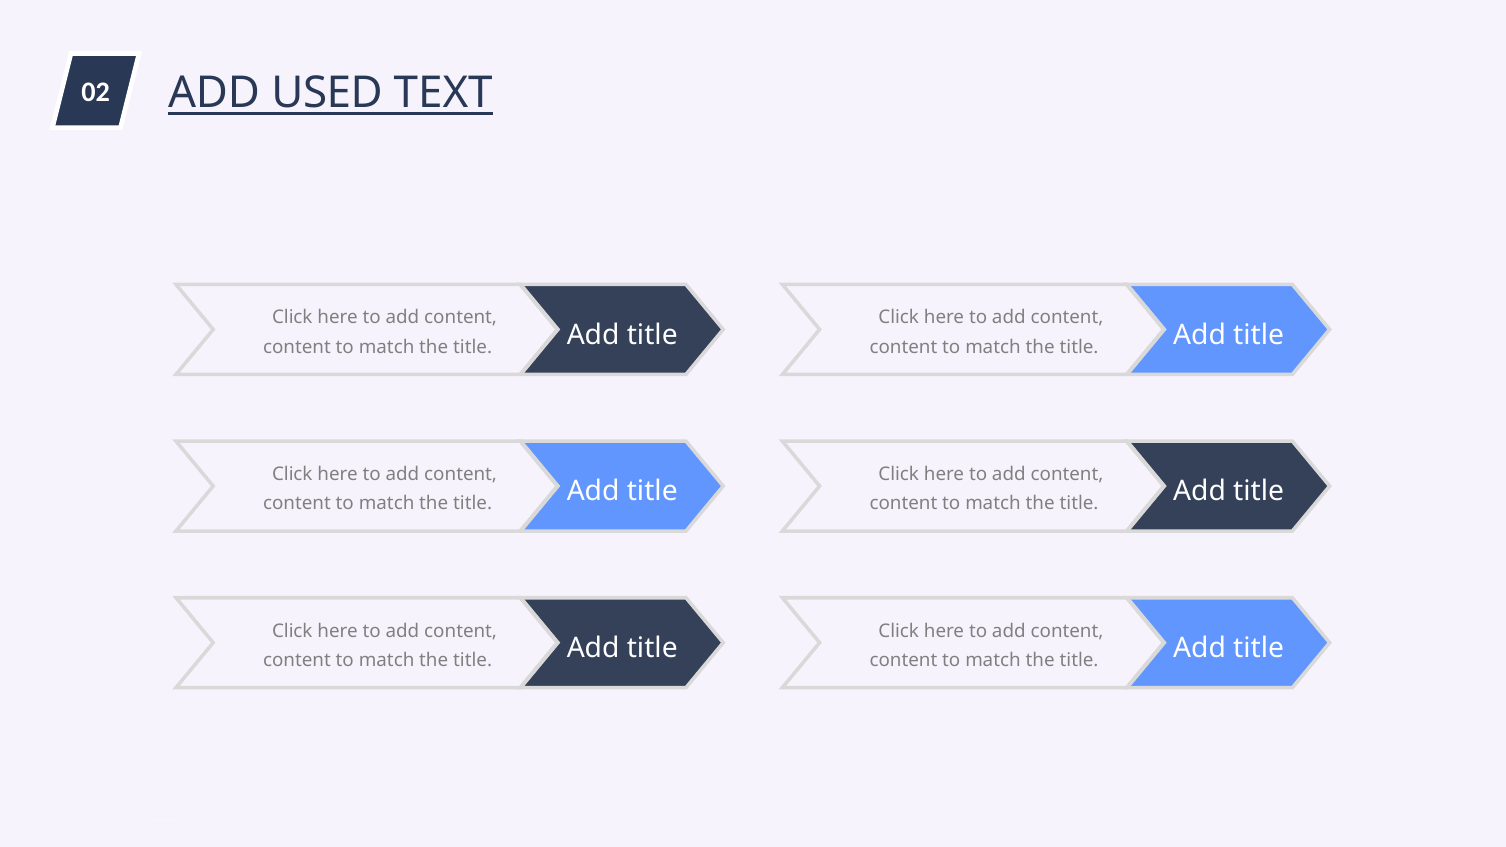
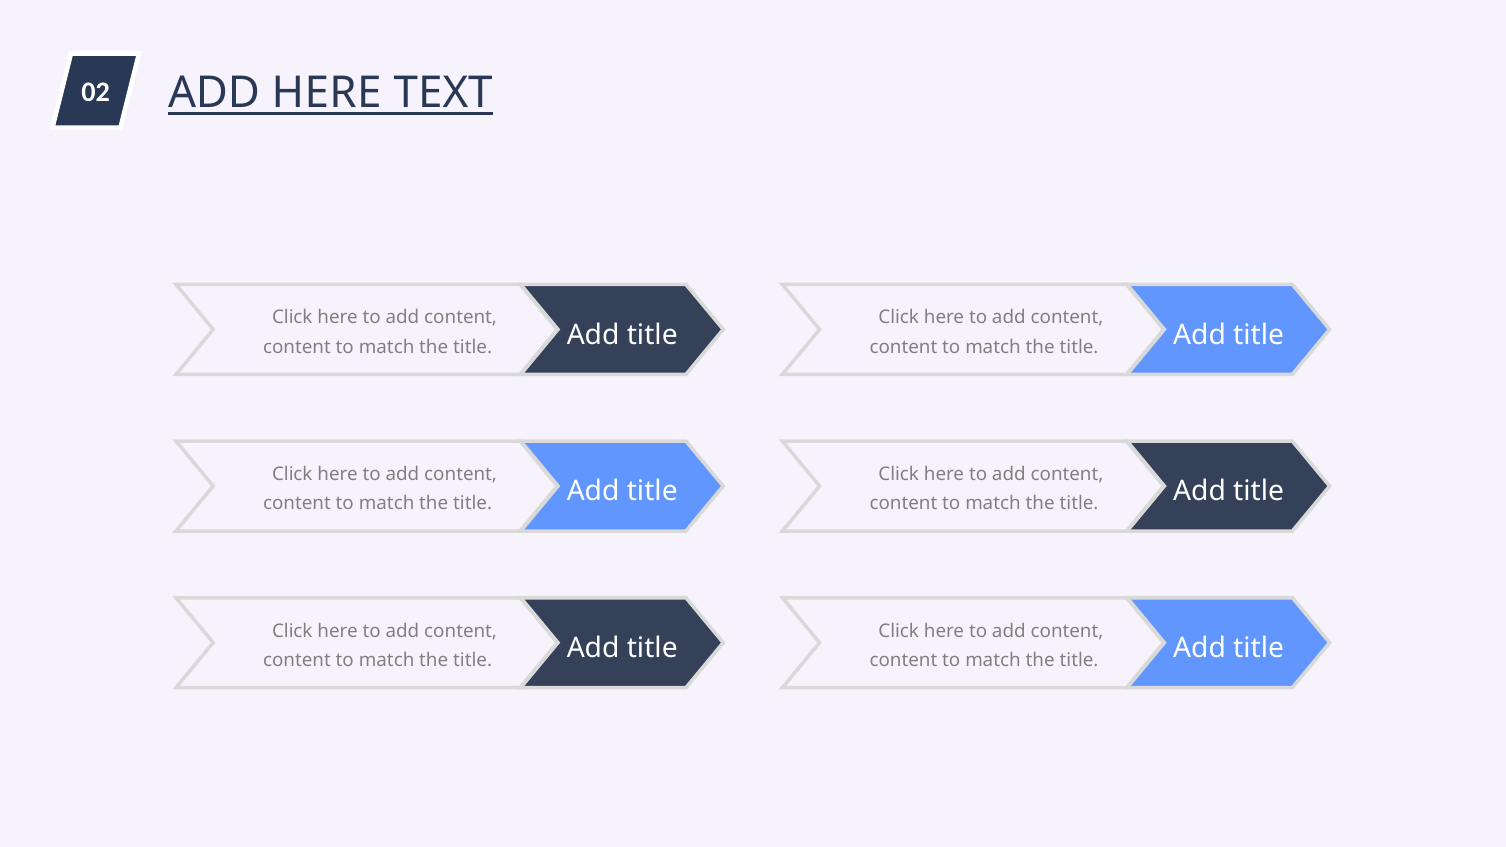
ADD USED: USED -> HERE
